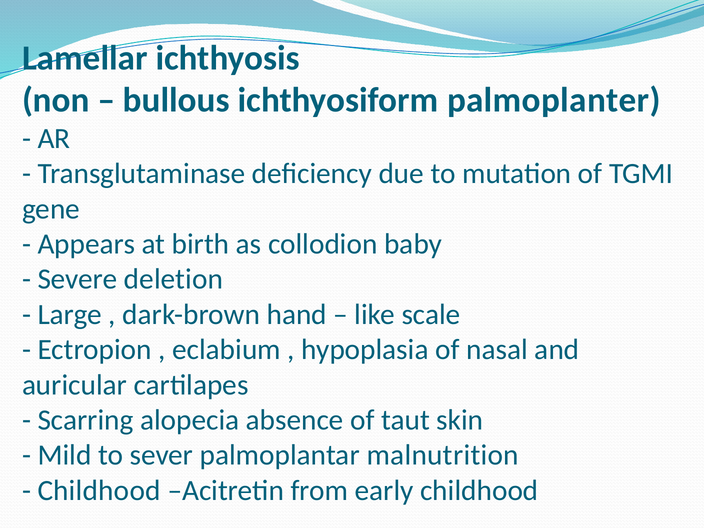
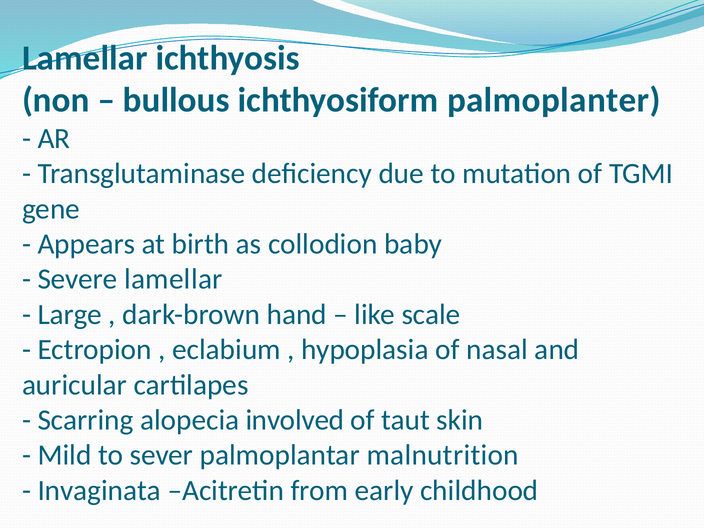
Severe deletion: deletion -> lamellar
absence: absence -> involved
Childhood at (99, 490): Childhood -> Invaginata
